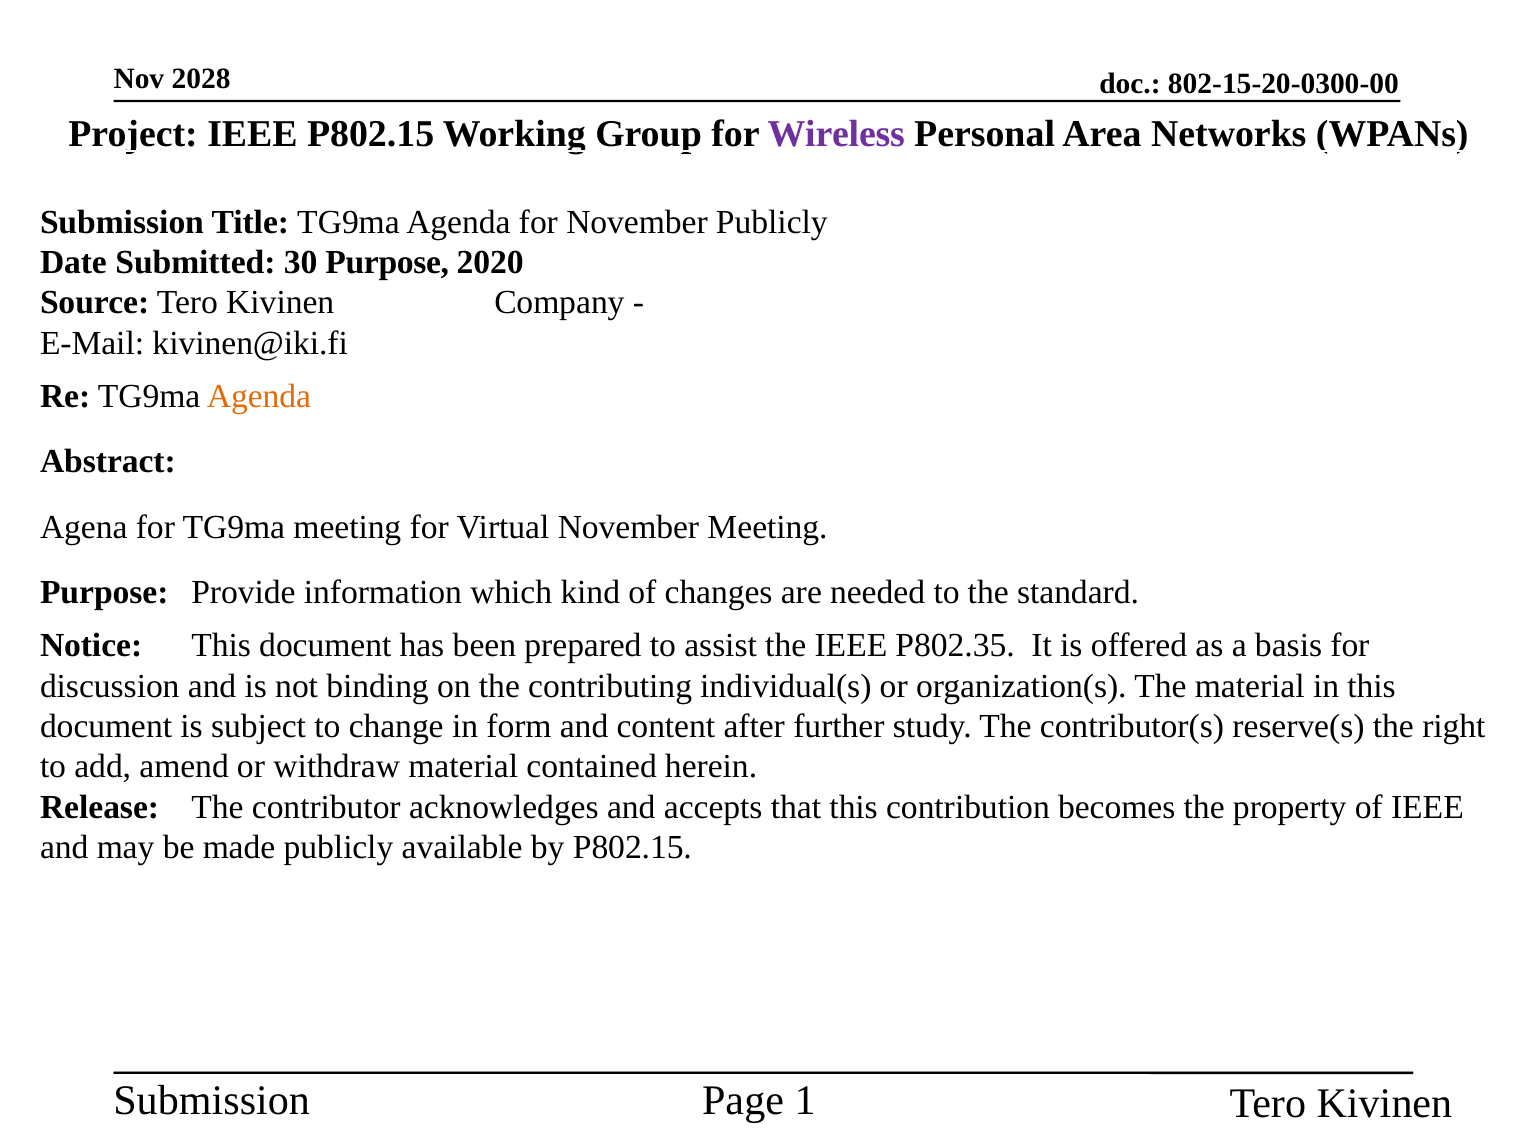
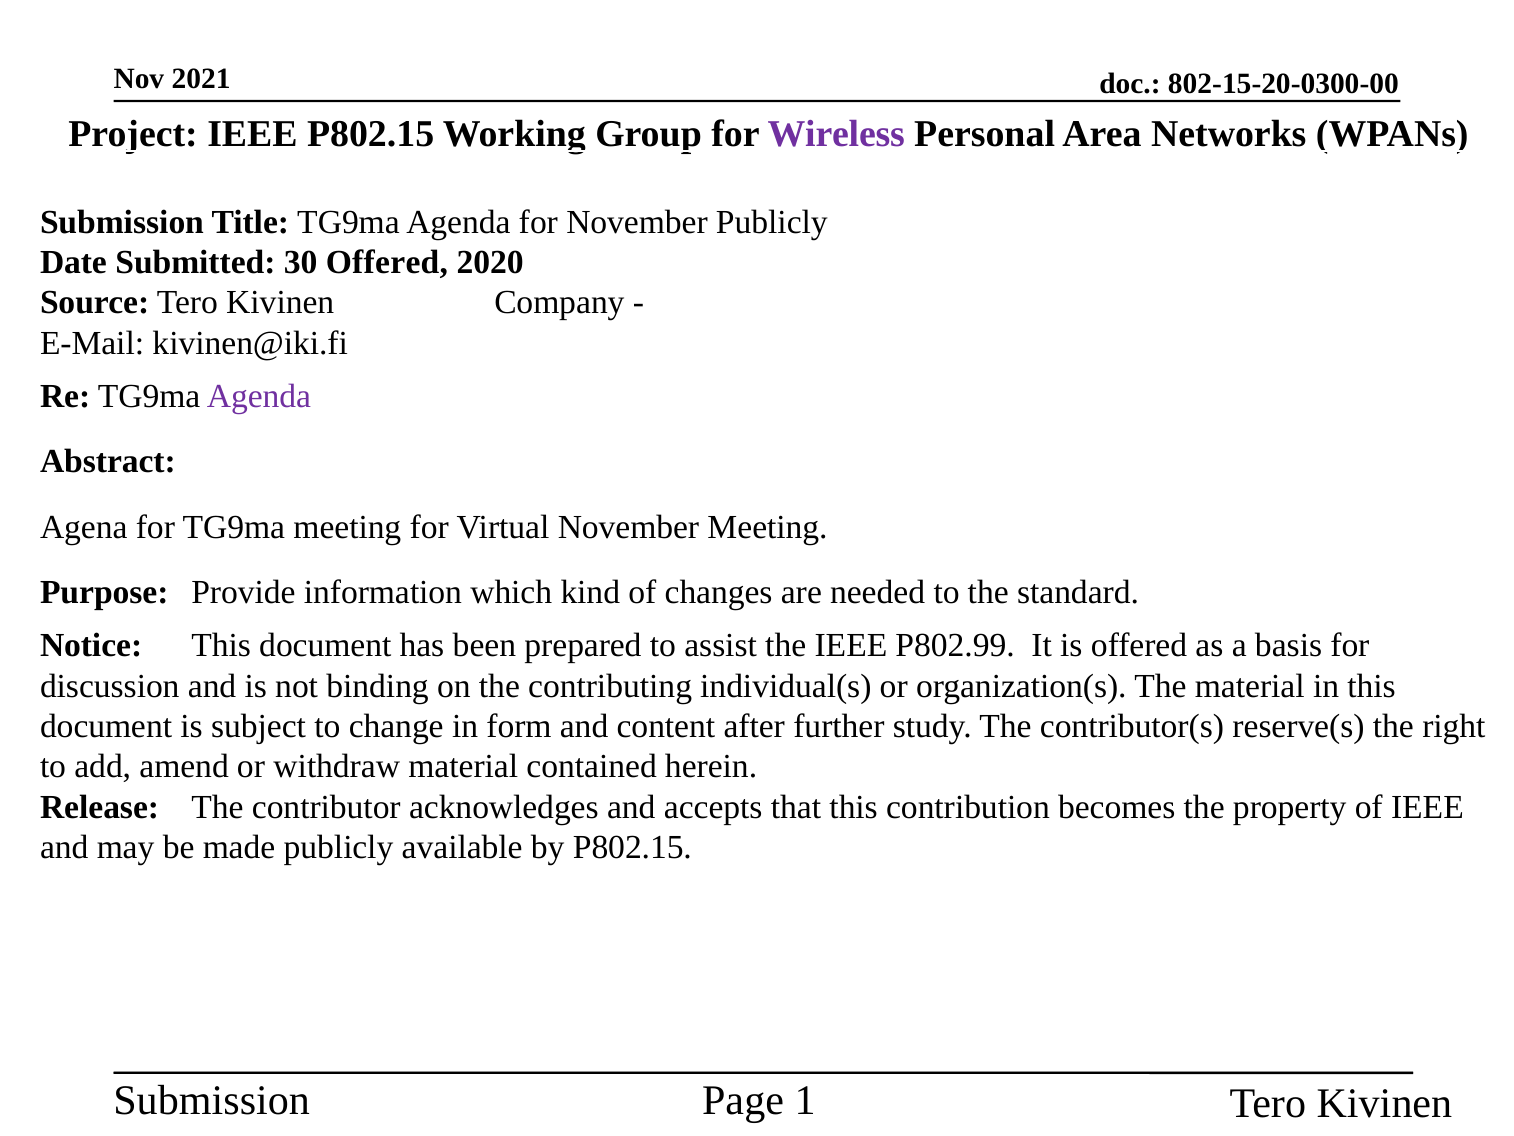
2028: 2028 -> 2021
30 Purpose: Purpose -> Offered
Agenda at (259, 396) colour: orange -> purple
P802.35: P802.35 -> P802.99
